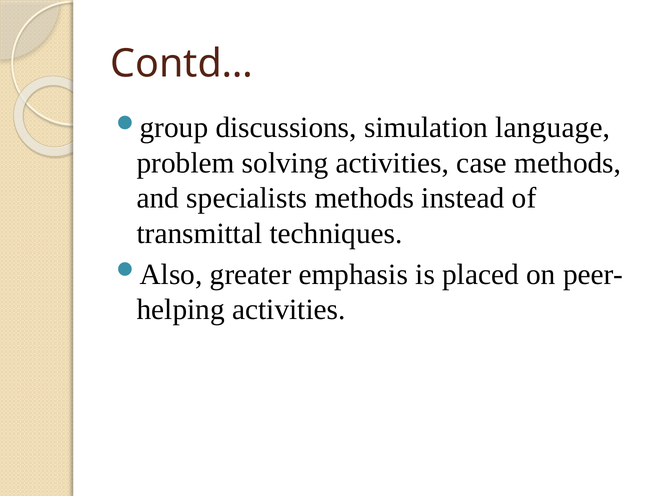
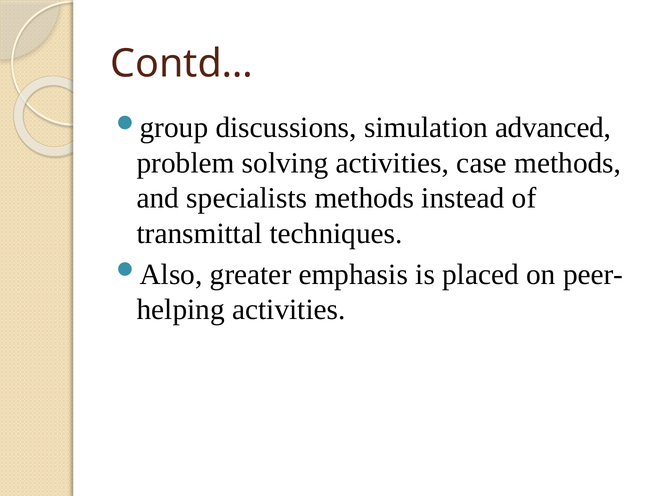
language: language -> advanced
